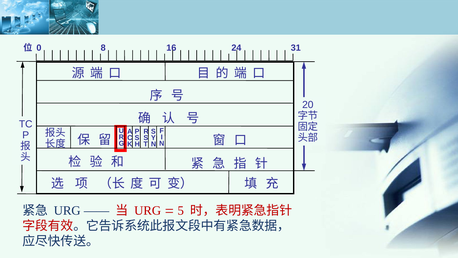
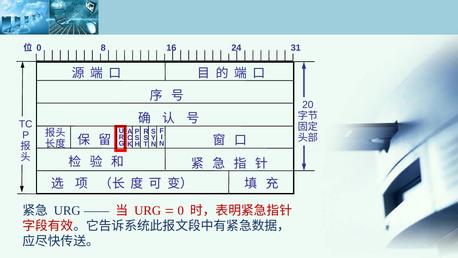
5 at (181, 210): 5 -> 0
